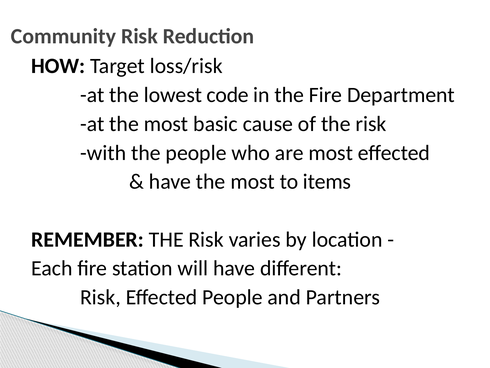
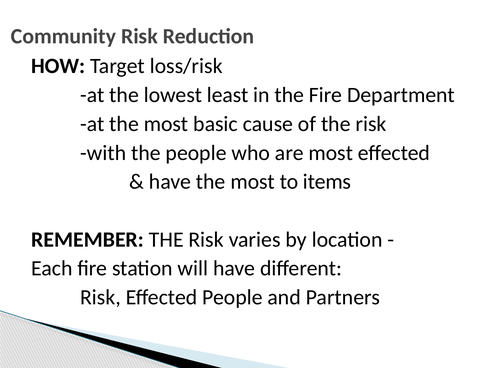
code: code -> least
